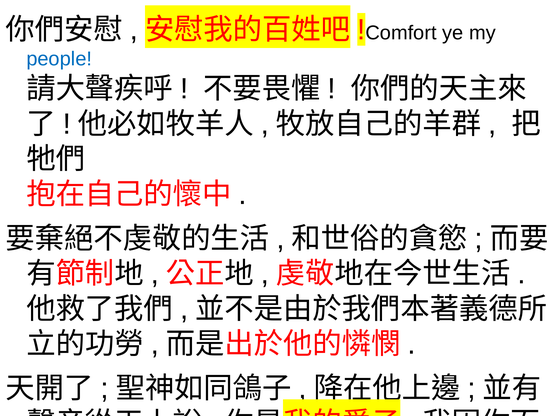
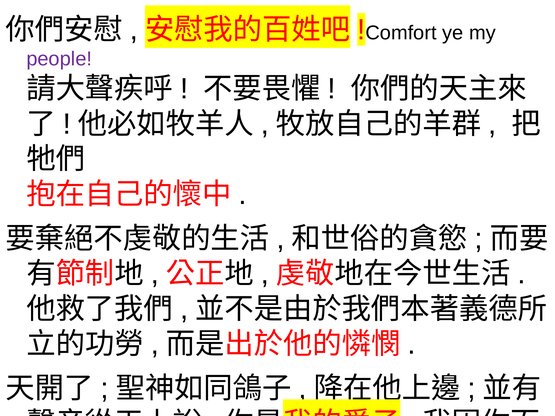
people colour: blue -> purple
